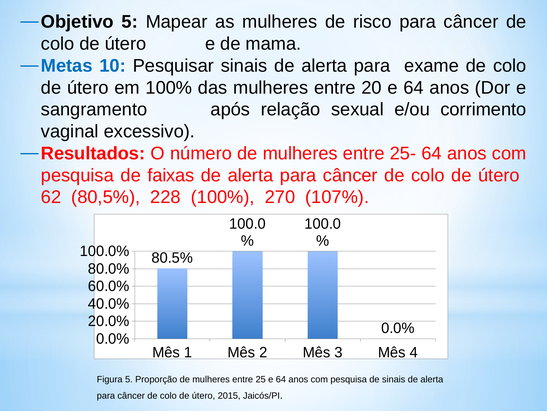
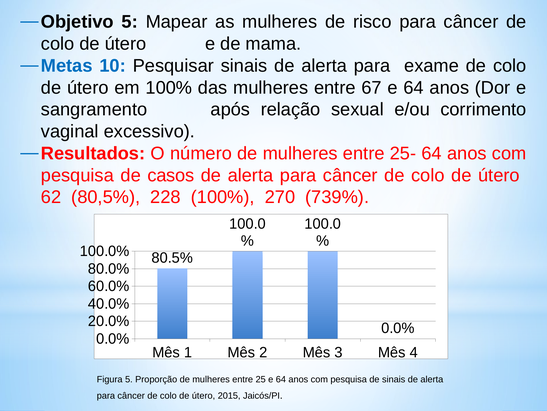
20: 20 -> 67
faixas: faixas -> casos
107%: 107% -> 739%
